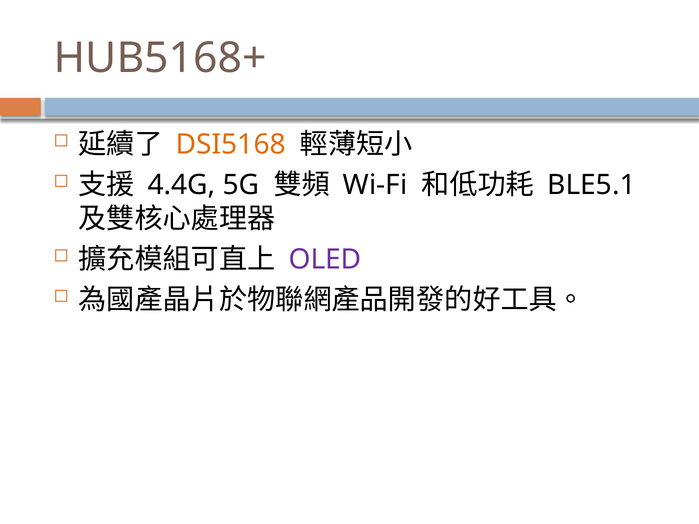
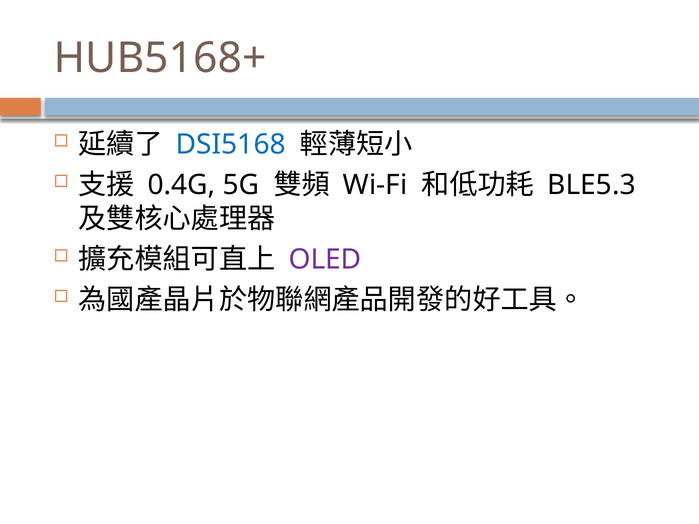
DSI5168 colour: orange -> blue
4.4G: 4.4G -> 0.4G
BLE5.1: BLE5.1 -> BLE5.3
